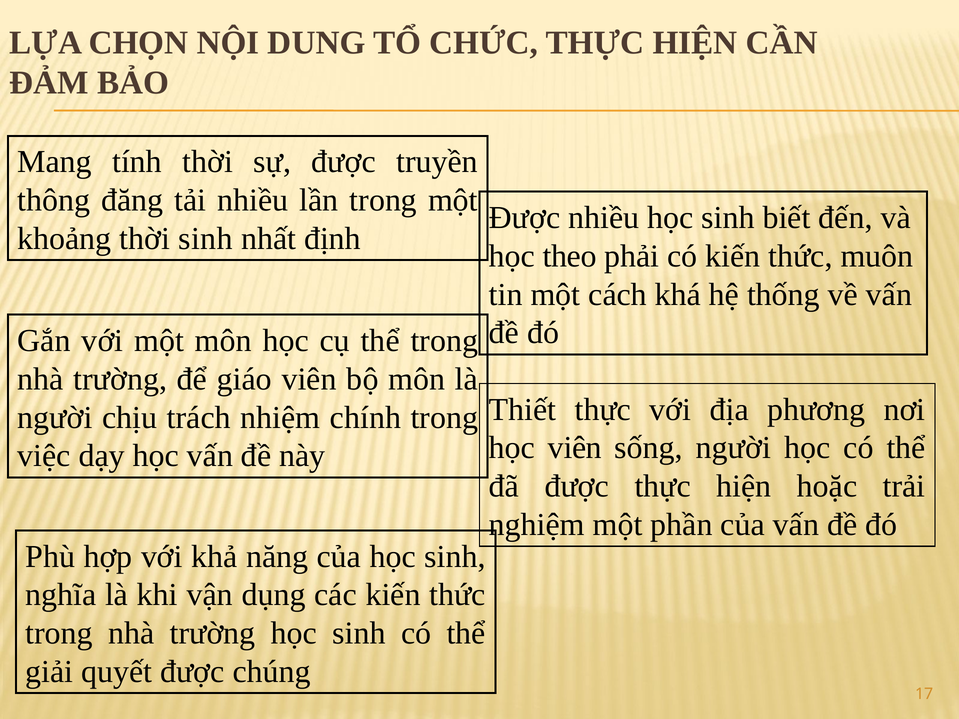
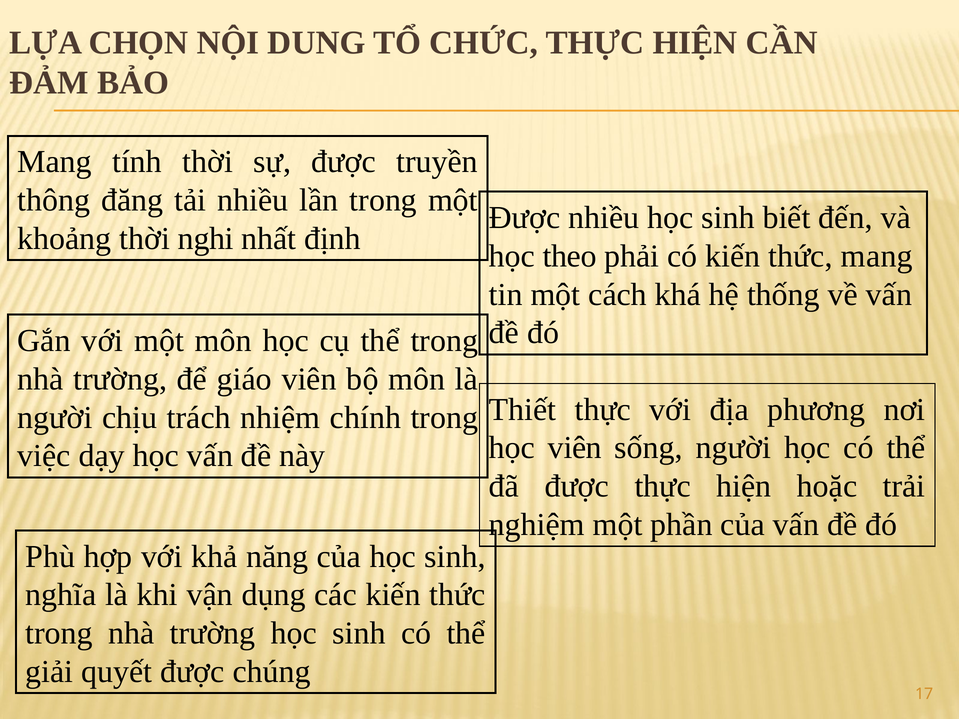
thời sinh: sinh -> nghi
thức muôn: muôn -> mang
